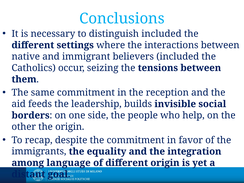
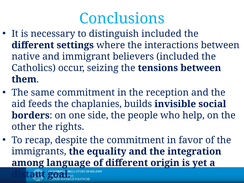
leadership: leadership -> chaplanies
the origin: origin -> rights
